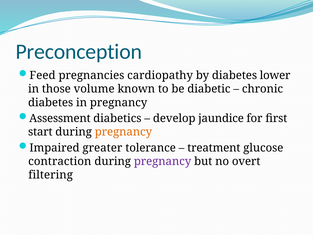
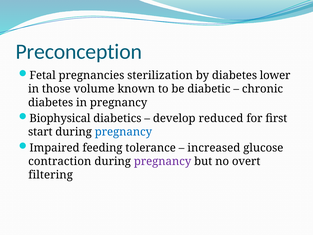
Feed: Feed -> Fetal
cardiopathy: cardiopathy -> sterilization
Assessment: Assessment -> Biophysical
jaundice: jaundice -> reduced
pregnancy at (123, 132) colour: orange -> blue
greater: greater -> feeding
treatment: treatment -> increased
